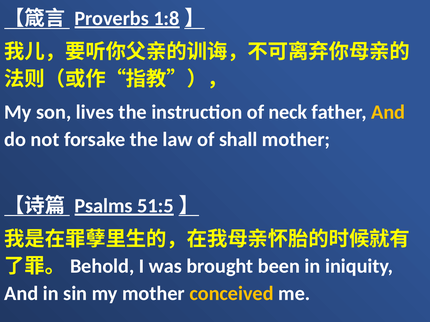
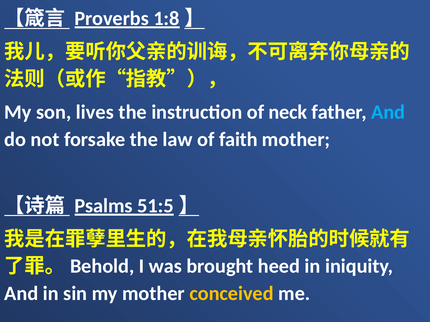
And at (388, 112) colour: yellow -> light blue
shall: shall -> faith
been: been -> heed
